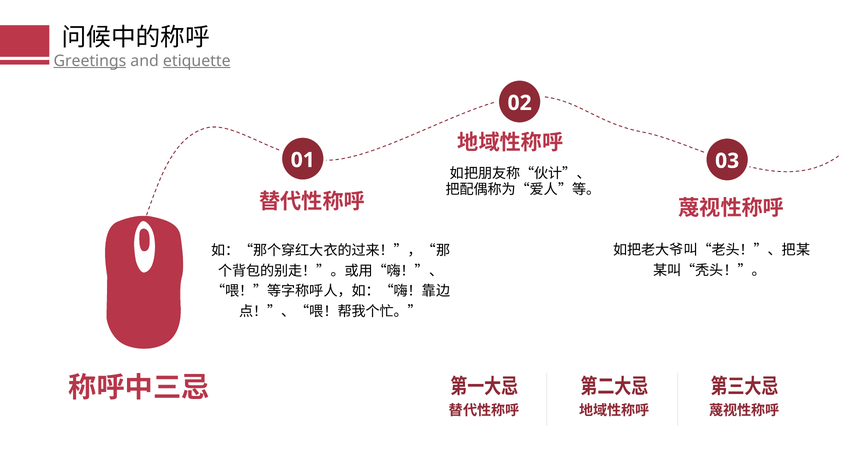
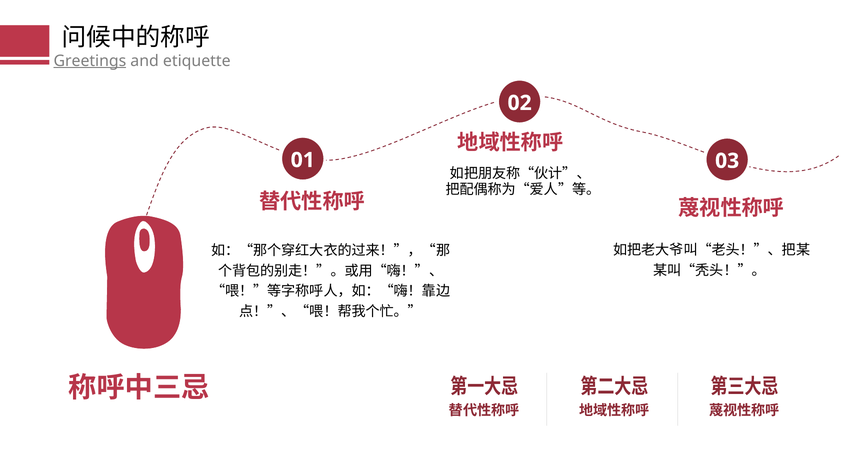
etiquette underline: present -> none
